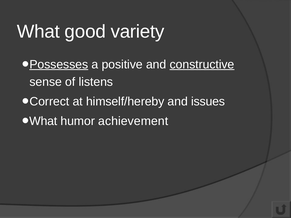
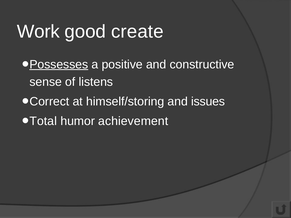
What at (38, 32): What -> Work
variety: variety -> create
constructive underline: present -> none
himself/hereby: himself/hereby -> himself/storing
What at (43, 121): What -> Total
